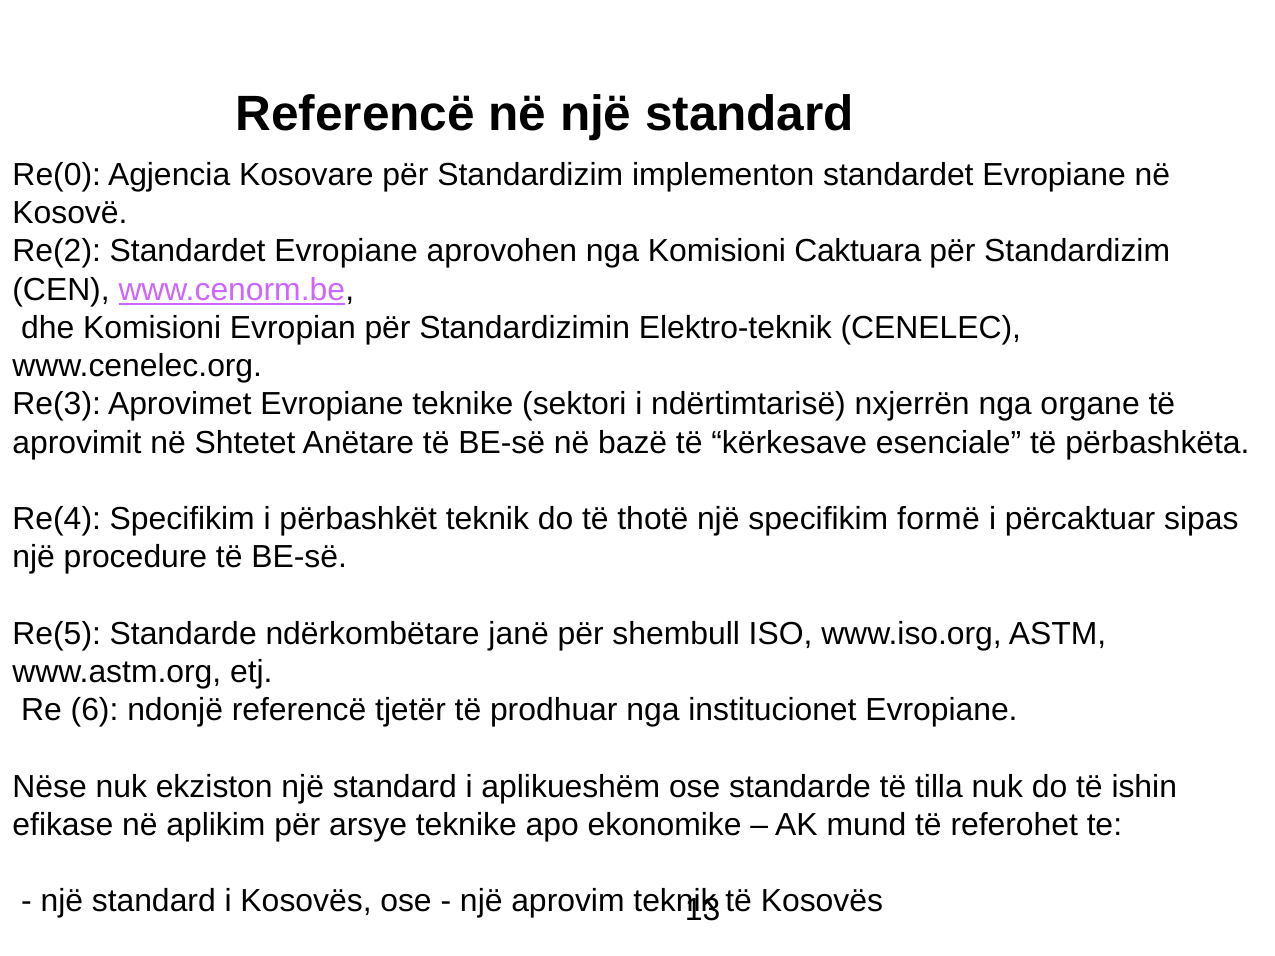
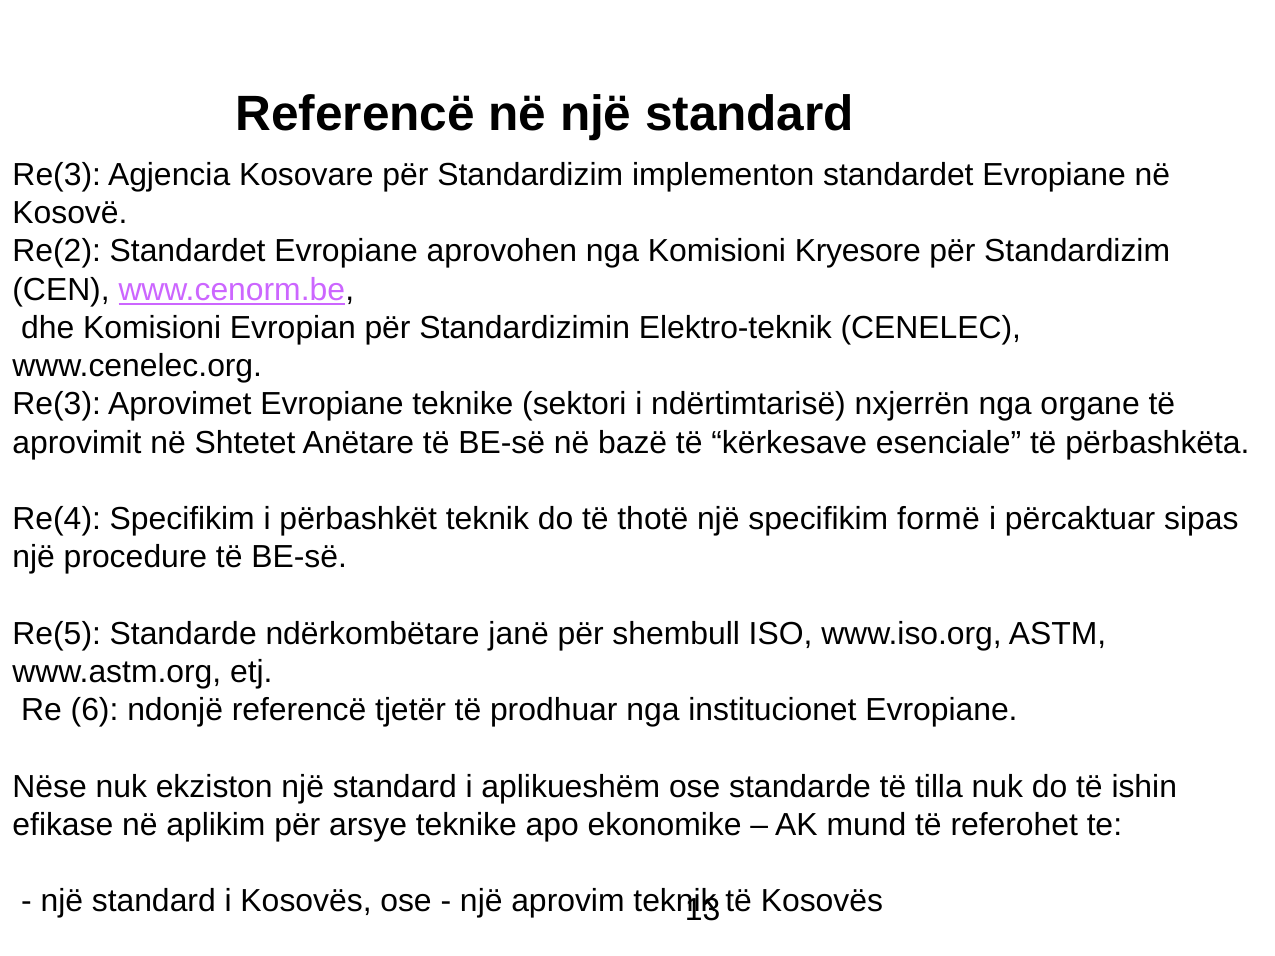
Re(0 at (57, 175): Re(0 -> Re(3
Caktuara: Caktuara -> Kryesore
